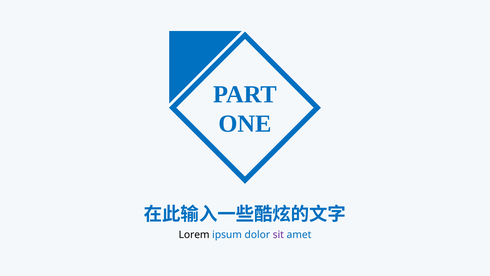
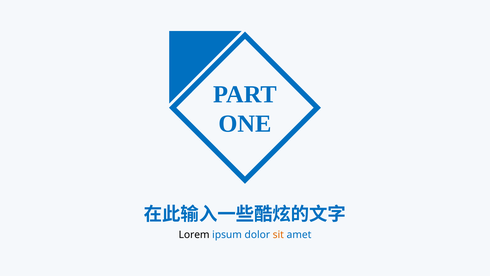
sit colour: purple -> orange
